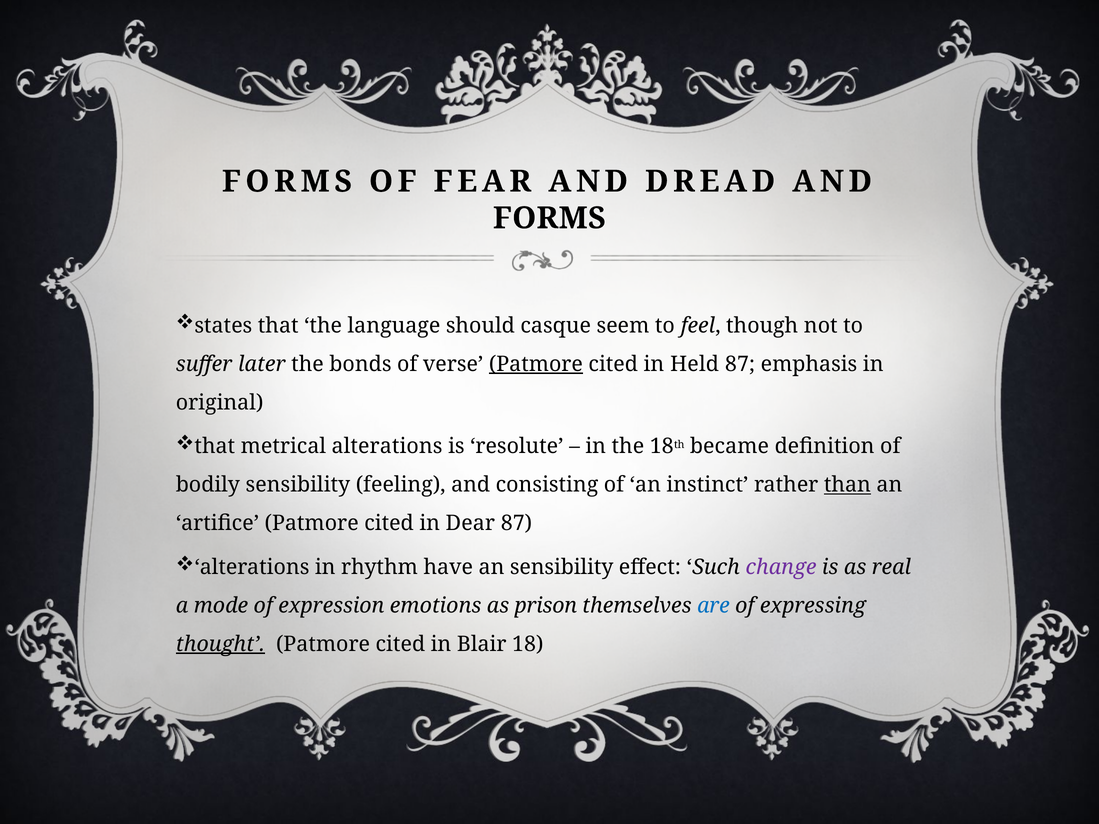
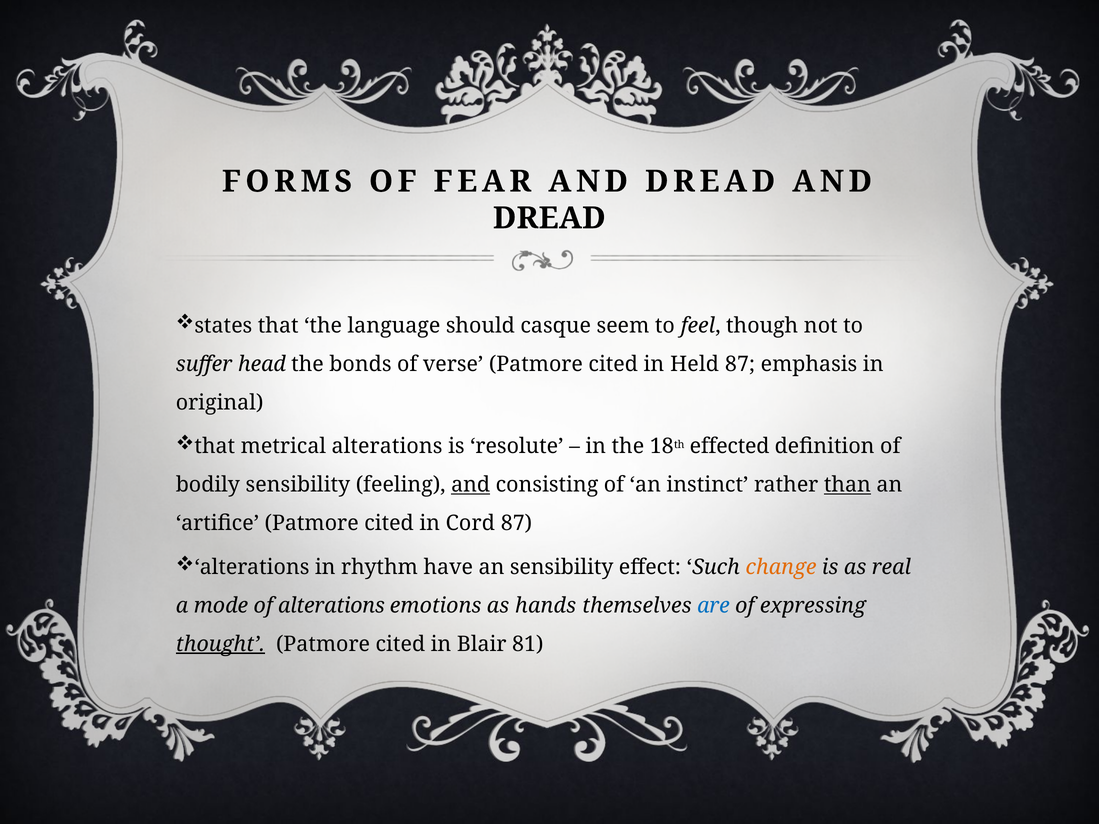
FORMS at (549, 218): FORMS -> DREAD
later: later -> head
Patmore at (536, 364) underline: present -> none
became: became -> effected
and at (471, 485) underline: none -> present
Dear: Dear -> Cord
change colour: purple -> orange
of expression: expression -> alterations
prison: prison -> hands
18: 18 -> 81
